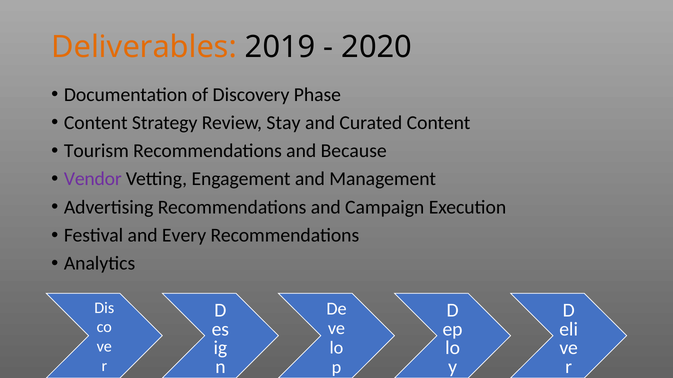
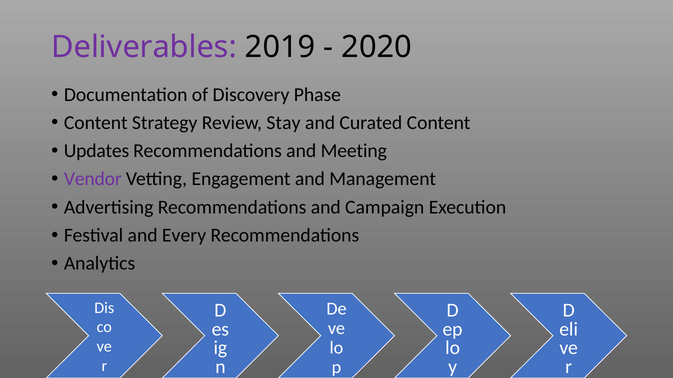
Deliverables colour: orange -> purple
Tourism: Tourism -> Updates
Because: Because -> Meeting
